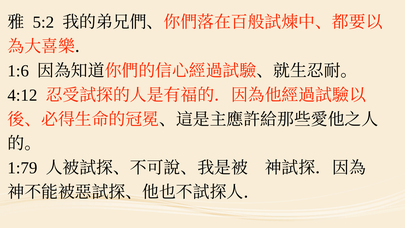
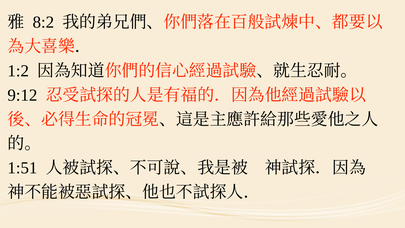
5:2: 5:2 -> 8:2
1:6: 1:6 -> 1:2
4:12: 4:12 -> 9:12
1:79: 1:79 -> 1:51
